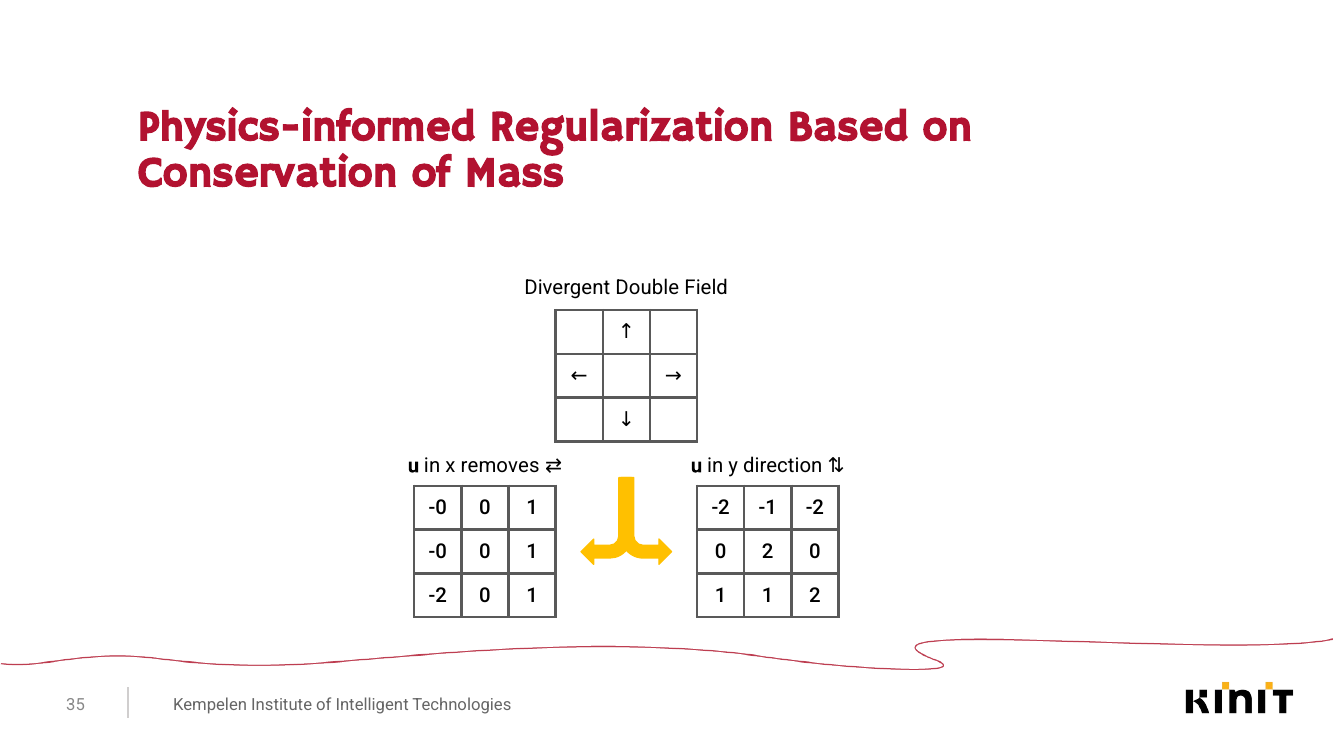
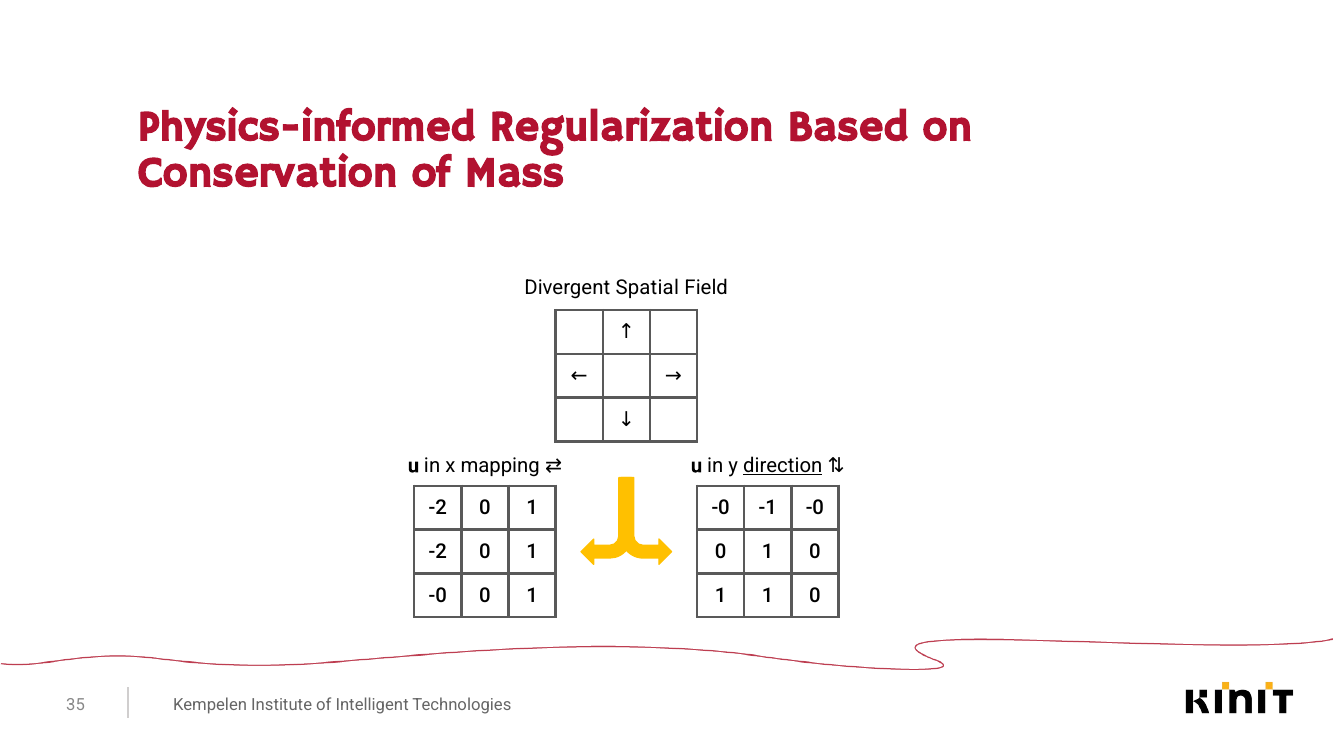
Double: Double -> Spatial
removes: removes -> mapping
direction underline: none -> present
-0 at (438, 508): -0 -> -2
-2 at (721, 508): -2 -> -0
-1 -2: -2 -> -0
-0 at (438, 552): -0 -> -2
2 at (768, 552): 2 -> 1
-2 at (438, 595): -2 -> -0
1 1 2: 2 -> 0
